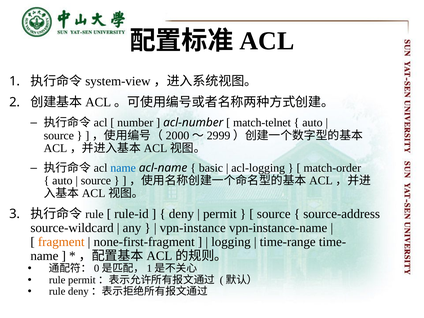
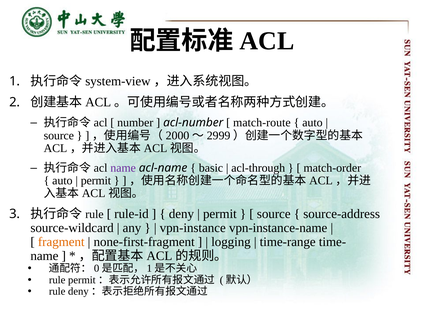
match-telnet: match-telnet -> match-route
name at (123, 168) colour: blue -> purple
acl-logging: acl-logging -> acl-through
source at (96, 181): source -> permit
